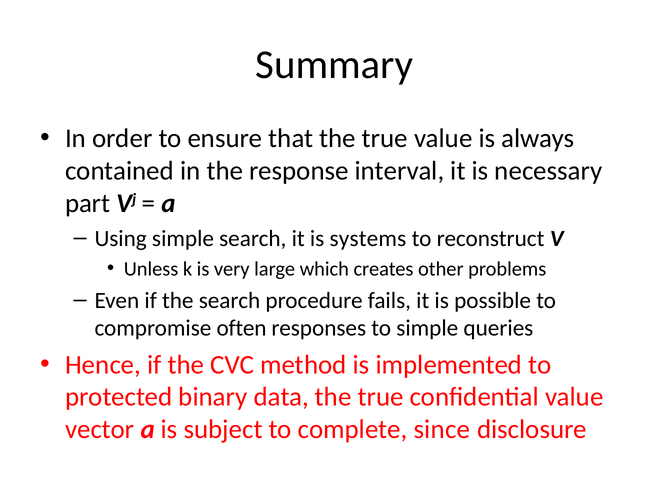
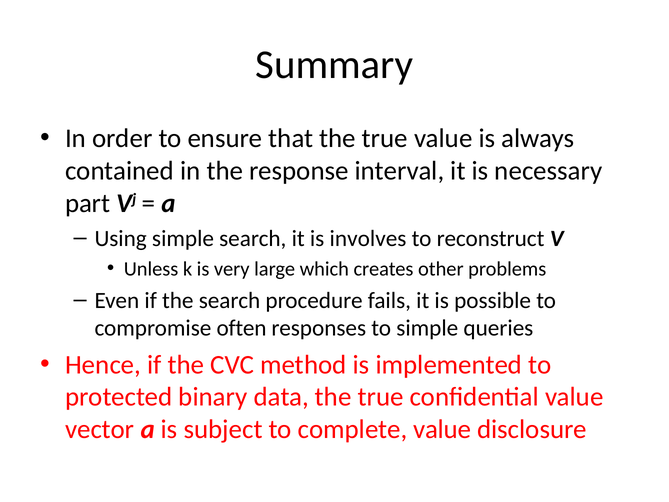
systems: systems -> involves
complete since: since -> value
